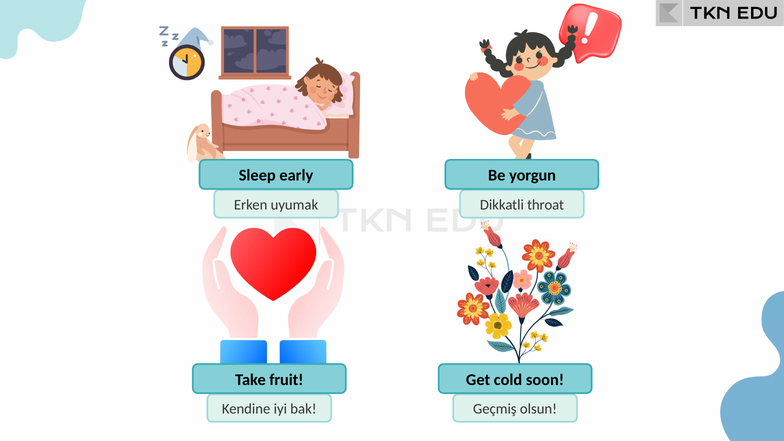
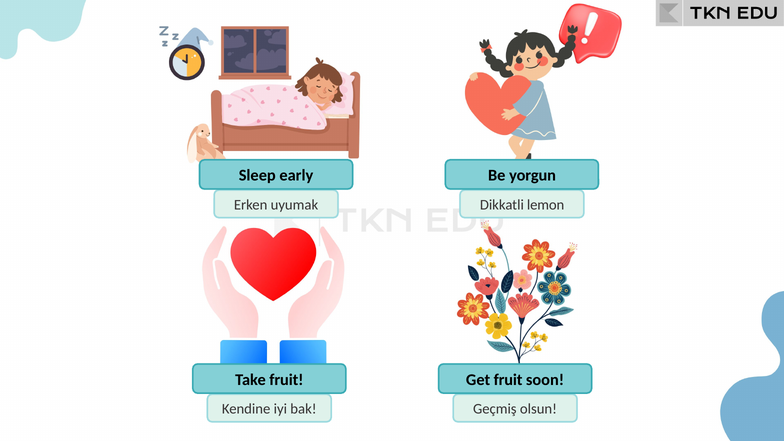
throat: throat -> lemon
Get cold: cold -> fruit
